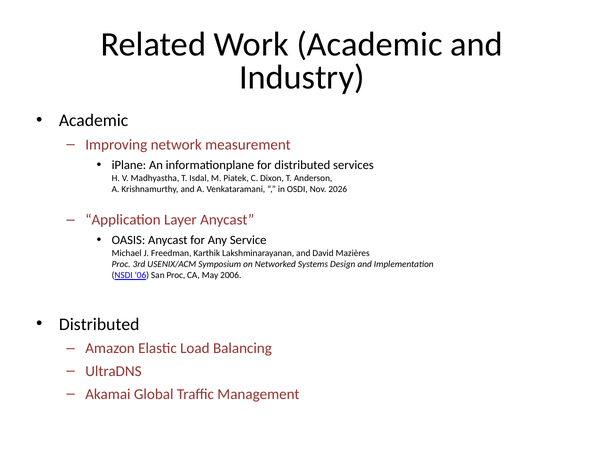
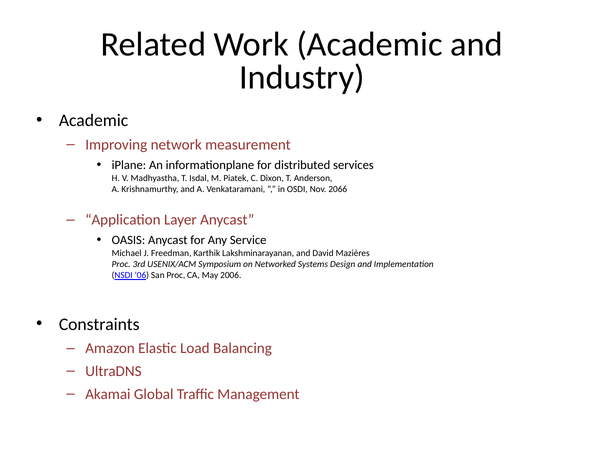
2026: 2026 -> 2066
Distributed at (99, 324): Distributed -> Constraints
